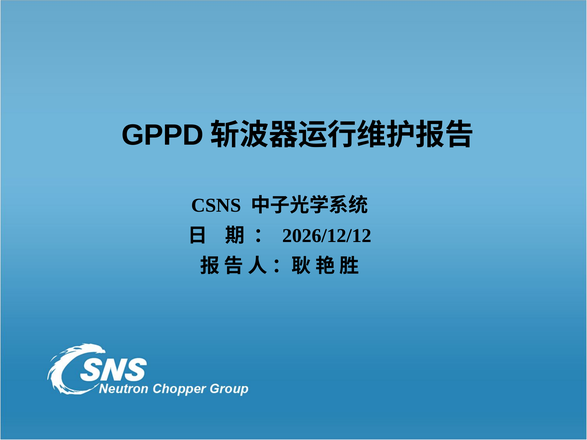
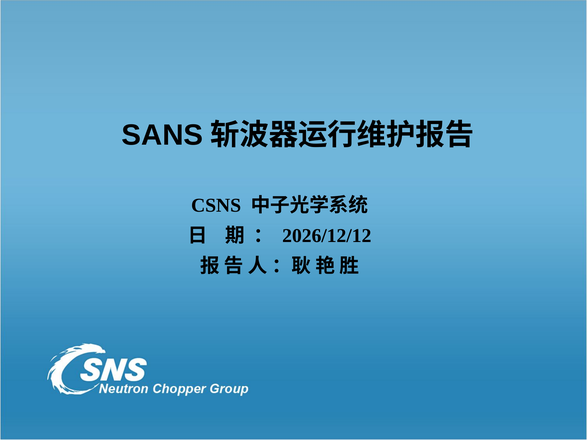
GPPD: GPPD -> SANS
